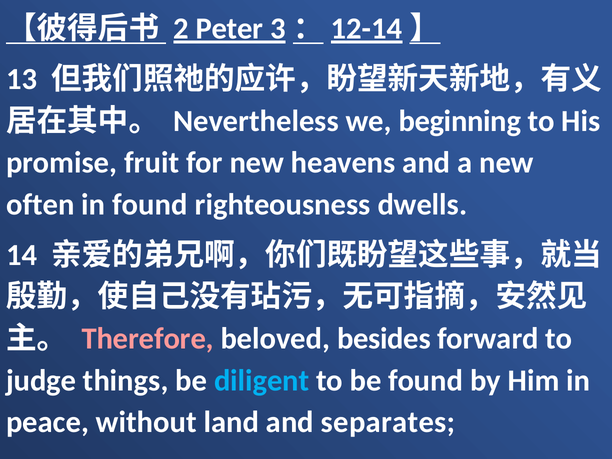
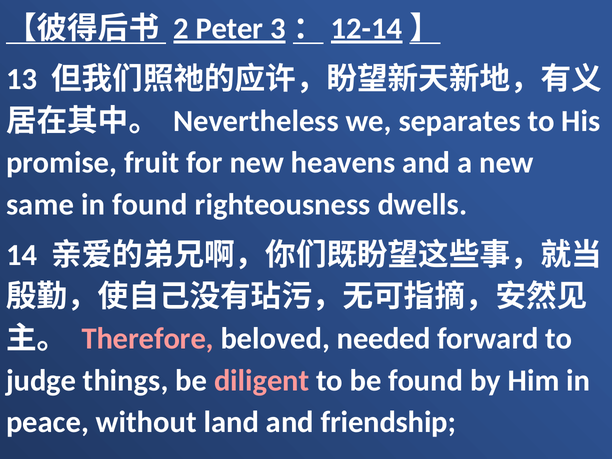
beginning: beginning -> separates
often: often -> same
besides: besides -> needed
diligent colour: light blue -> pink
separates: separates -> friendship
